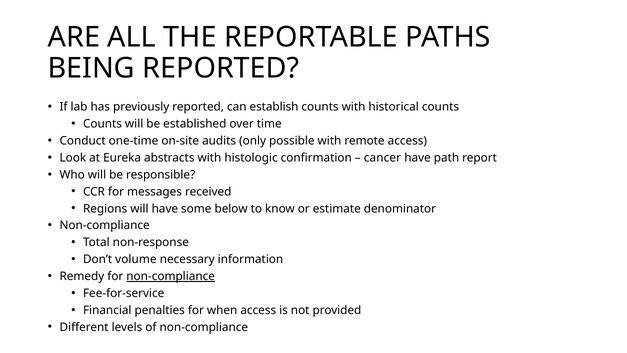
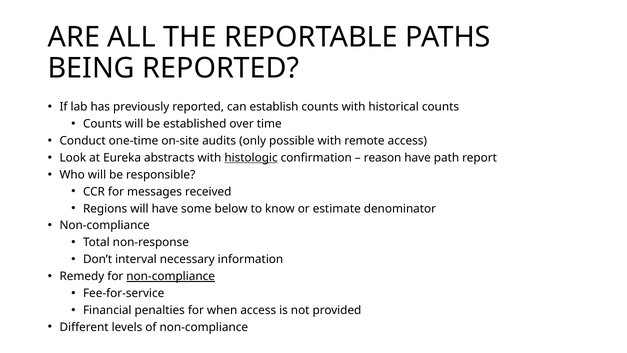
histologic underline: none -> present
cancer: cancer -> reason
volume: volume -> interval
